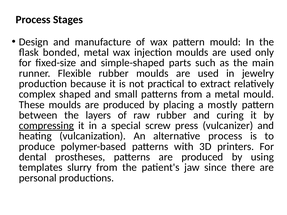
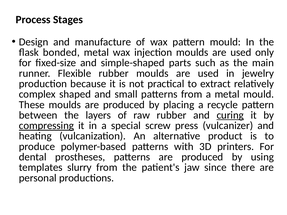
mostly: mostly -> recycle
curing underline: none -> present
alternative process: process -> product
